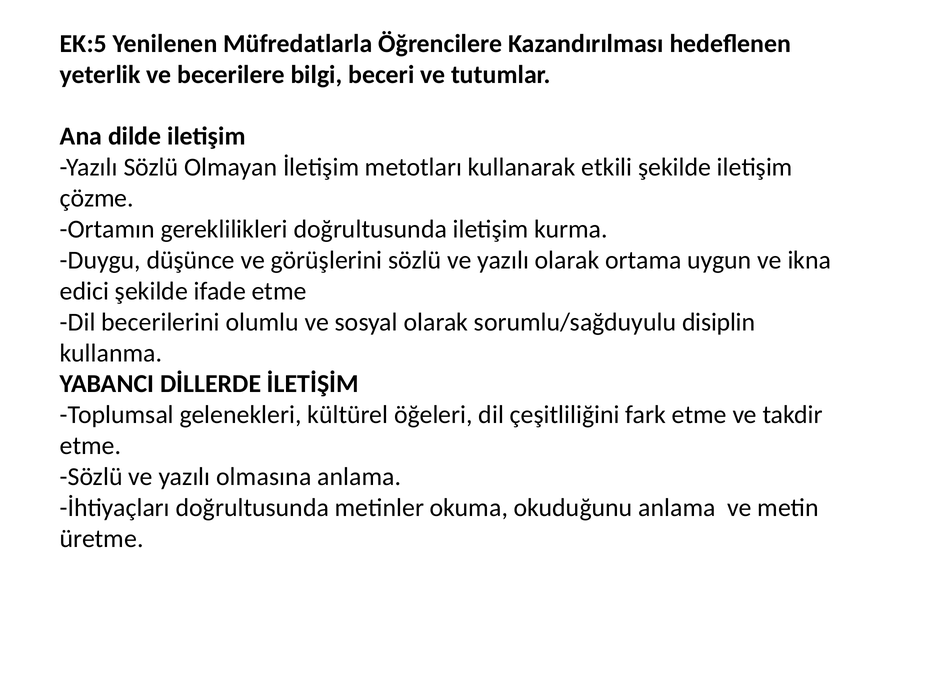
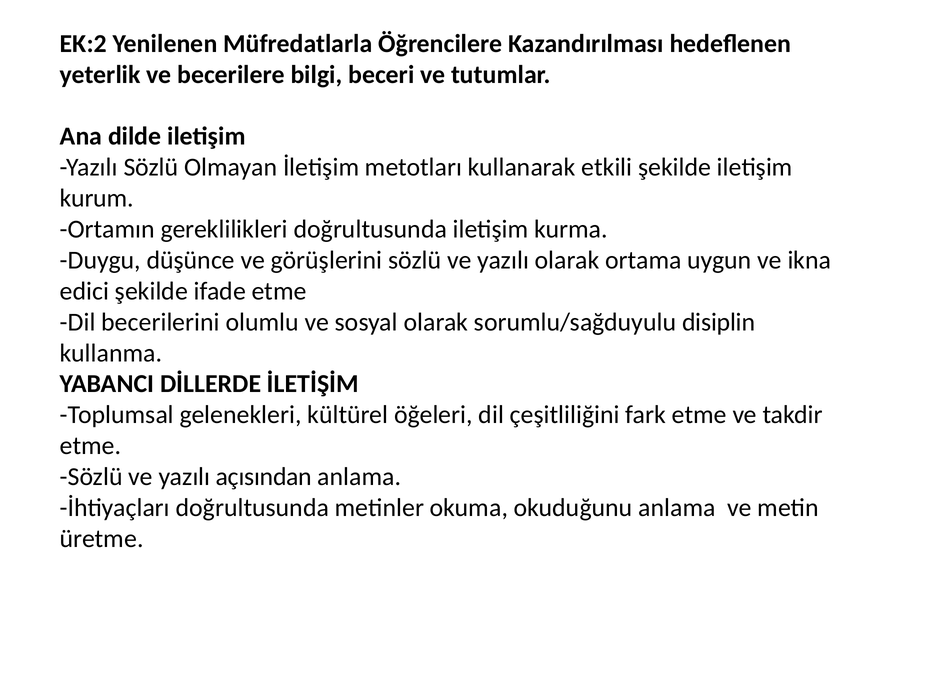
EK:5: EK:5 -> EK:2
çözme: çözme -> kurum
olmasına: olmasına -> açısından
